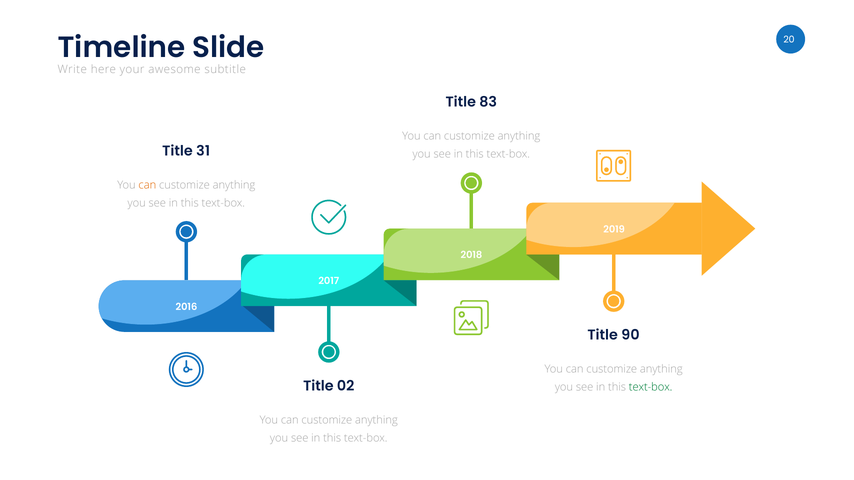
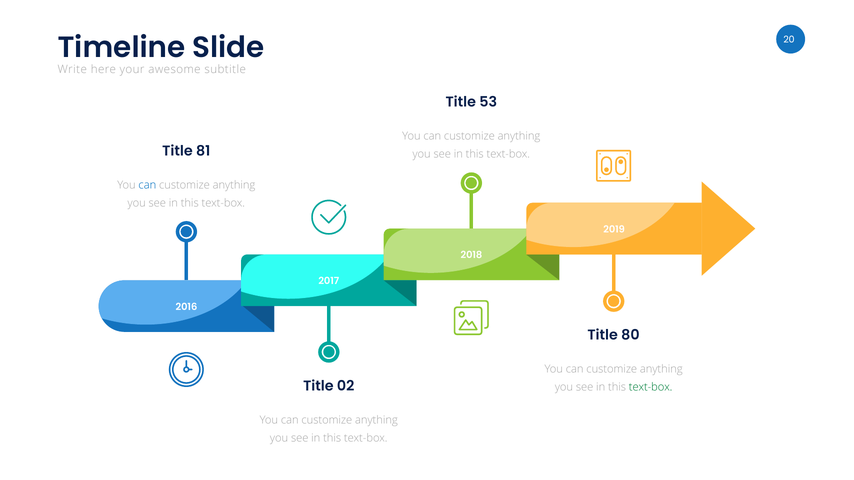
83: 83 -> 53
31: 31 -> 81
can at (147, 185) colour: orange -> blue
90: 90 -> 80
